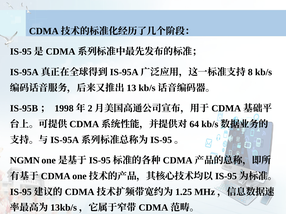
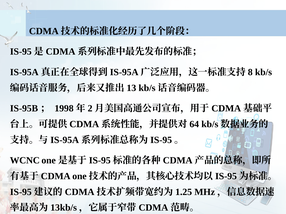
NGMN: NGMN -> WCNC
